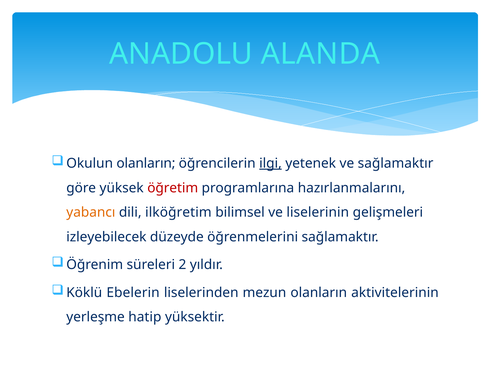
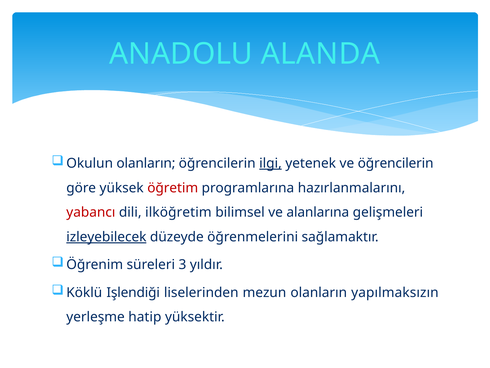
ve sağlamaktır: sağlamaktır -> öğrencilerin
yabancı colour: orange -> red
liselerinin: liselerinin -> alanlarına
izleyebilecek underline: none -> present
2: 2 -> 3
Ebelerin: Ebelerin -> Işlendiği
aktivitelerinin: aktivitelerinin -> yapılmaksızın
